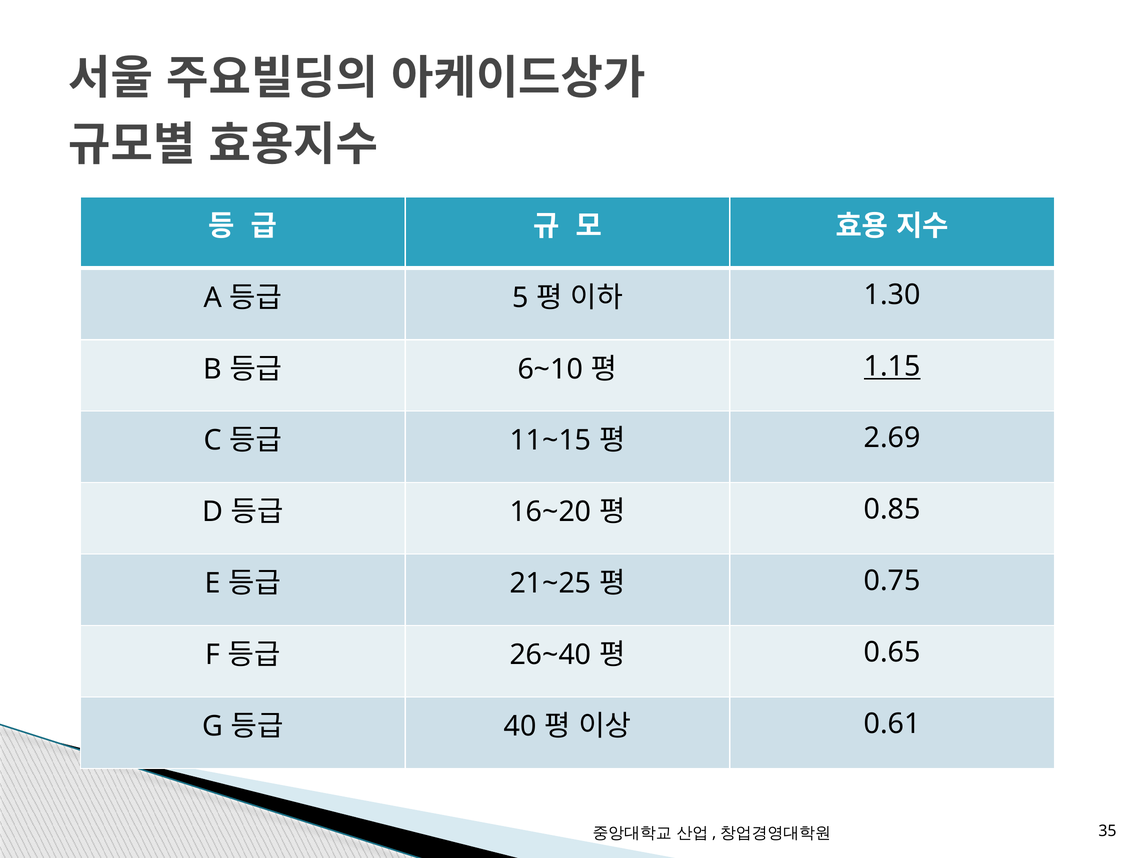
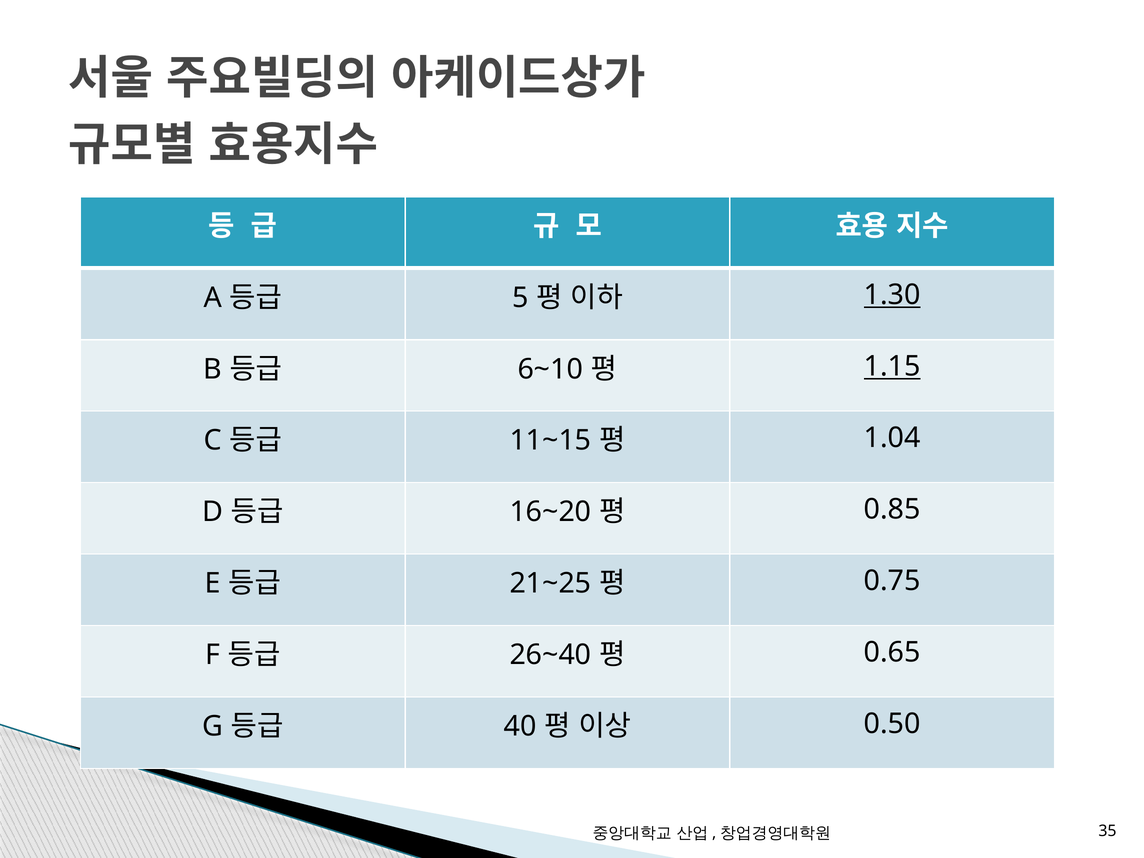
1.30 underline: none -> present
2.69: 2.69 -> 1.04
0.61: 0.61 -> 0.50
